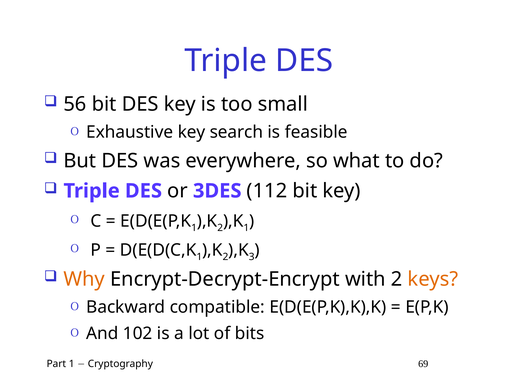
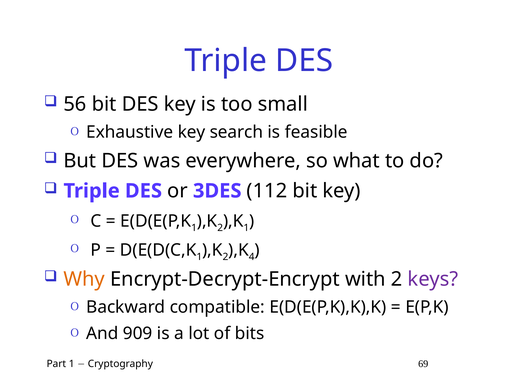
3: 3 -> 4
keys colour: orange -> purple
102: 102 -> 909
